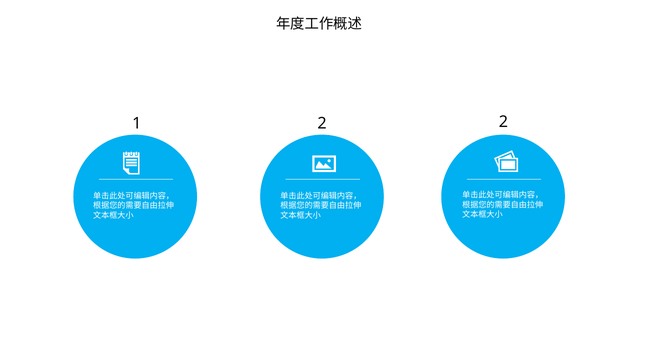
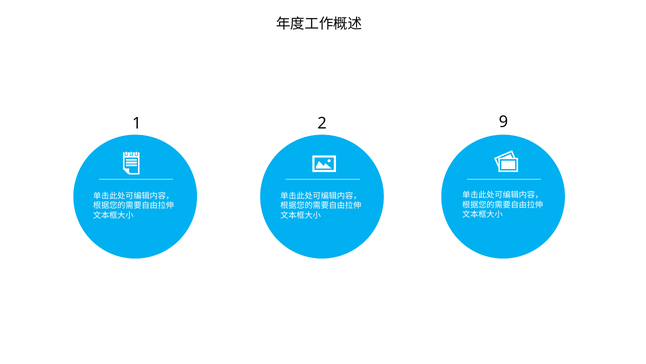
2 2: 2 -> 9
